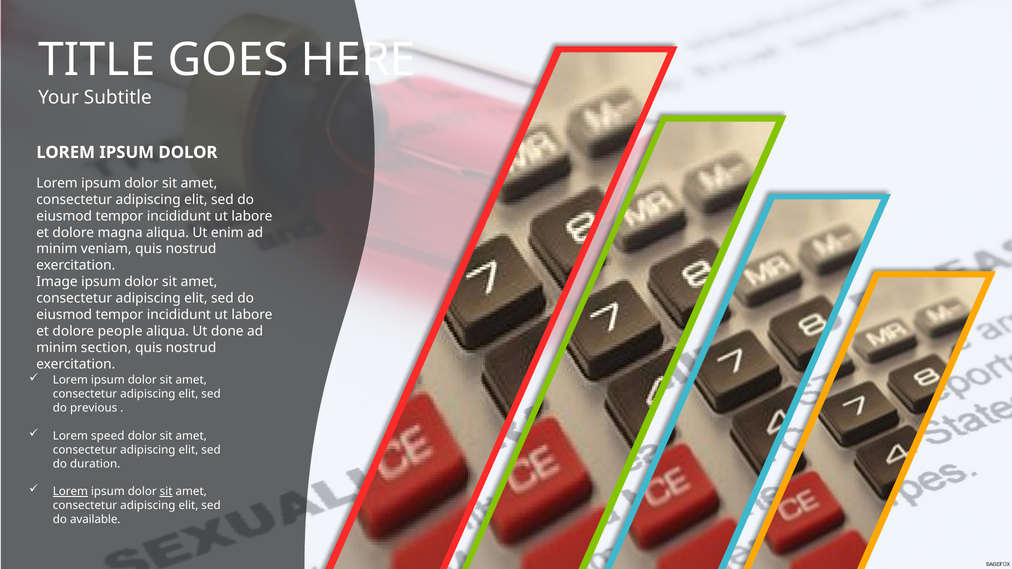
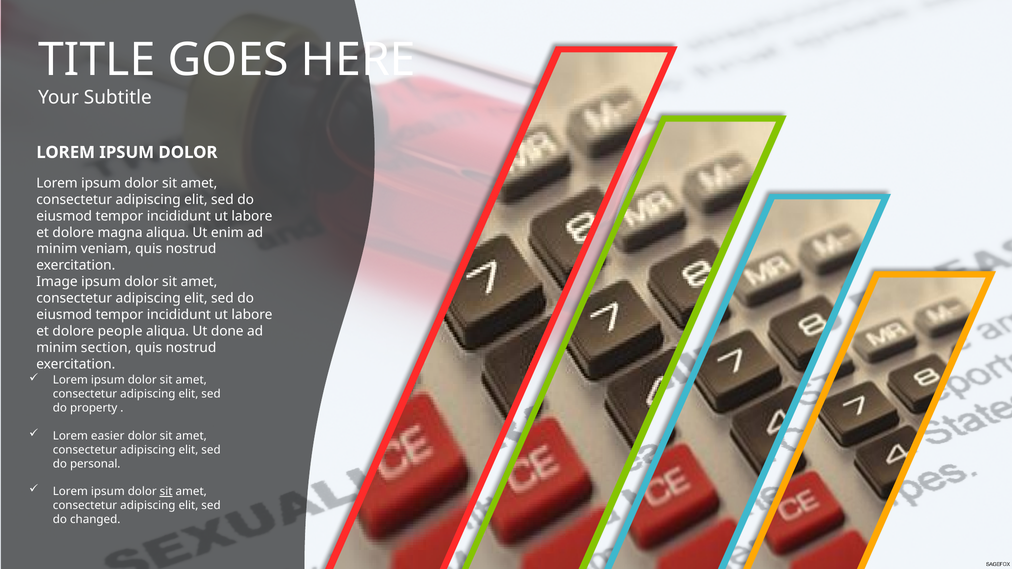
previous: previous -> property
speed: speed -> easier
duration: duration -> personal
Lorem at (70, 492) underline: present -> none
available: available -> changed
